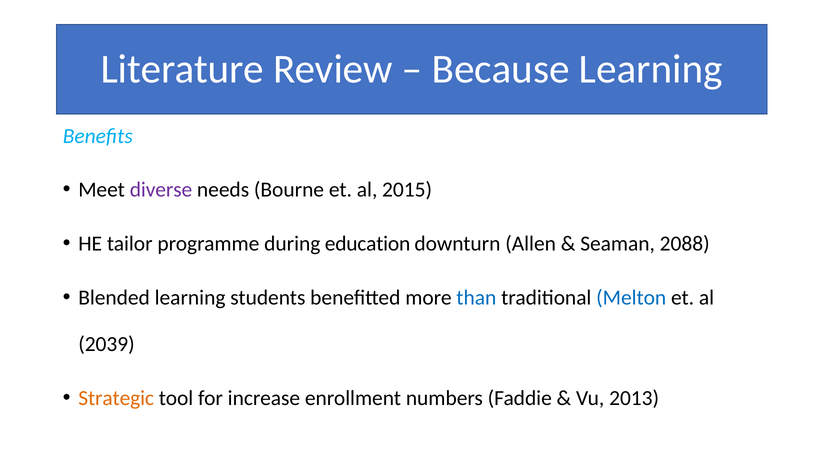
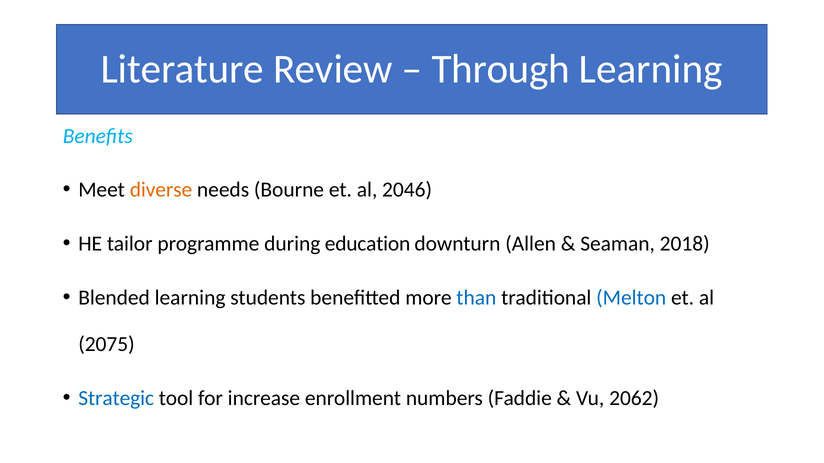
Because: Because -> Through
diverse colour: purple -> orange
2015: 2015 -> 2046
2088: 2088 -> 2018
2039: 2039 -> 2075
Strategic colour: orange -> blue
2013: 2013 -> 2062
